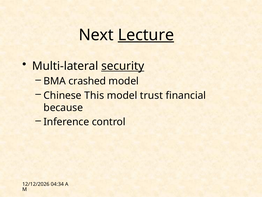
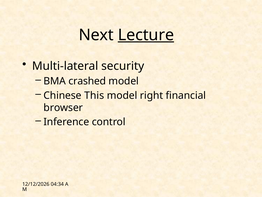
security underline: present -> none
trust: trust -> right
because: because -> browser
